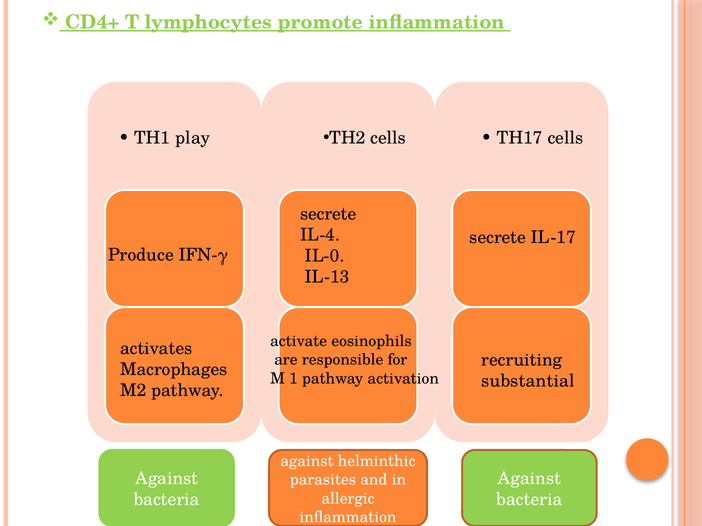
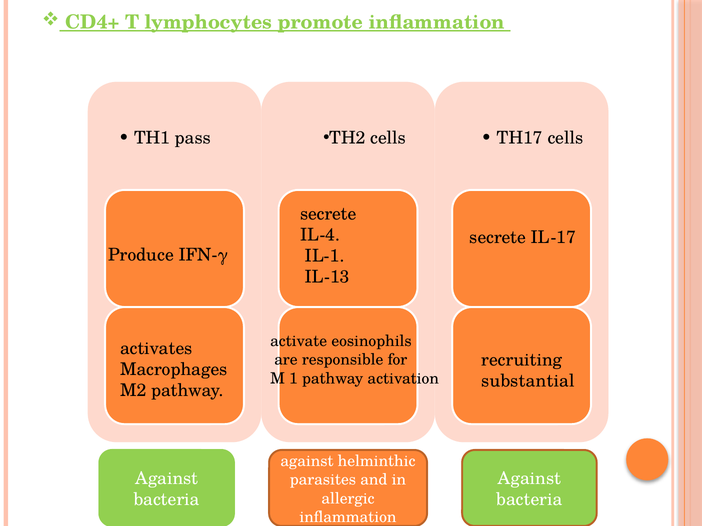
play: play -> pass
IL-0: IL-0 -> IL-1
